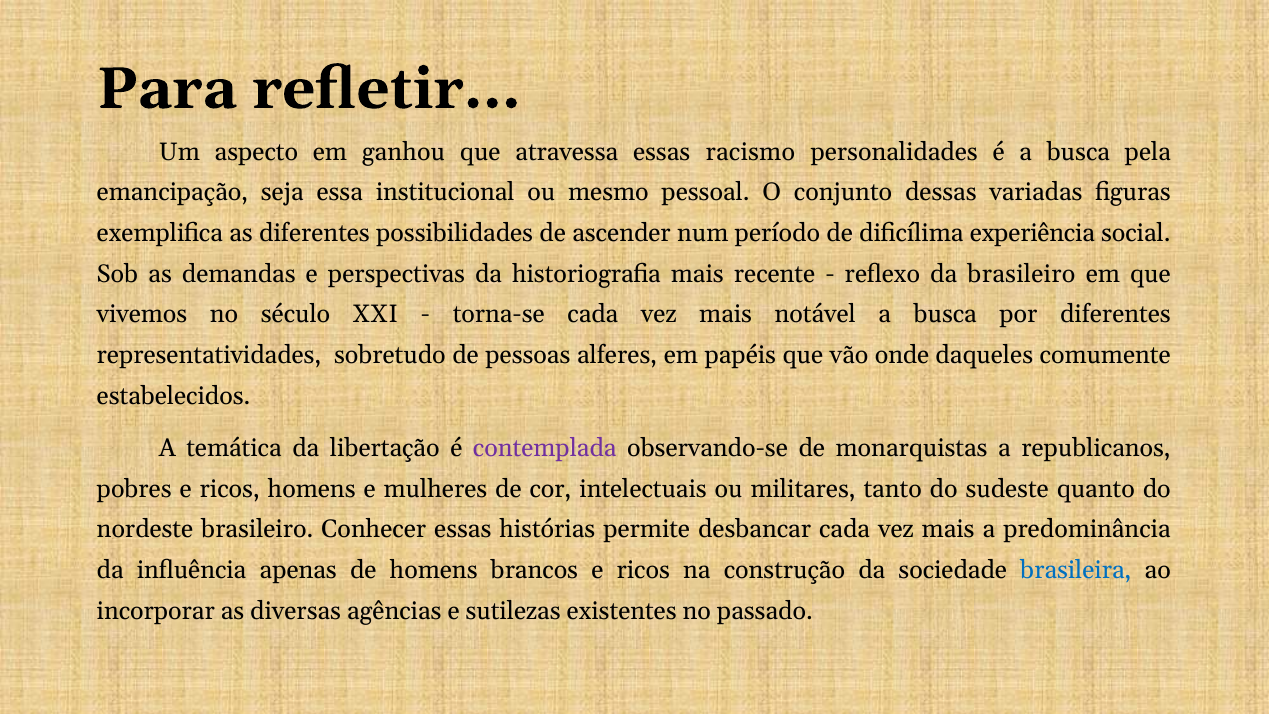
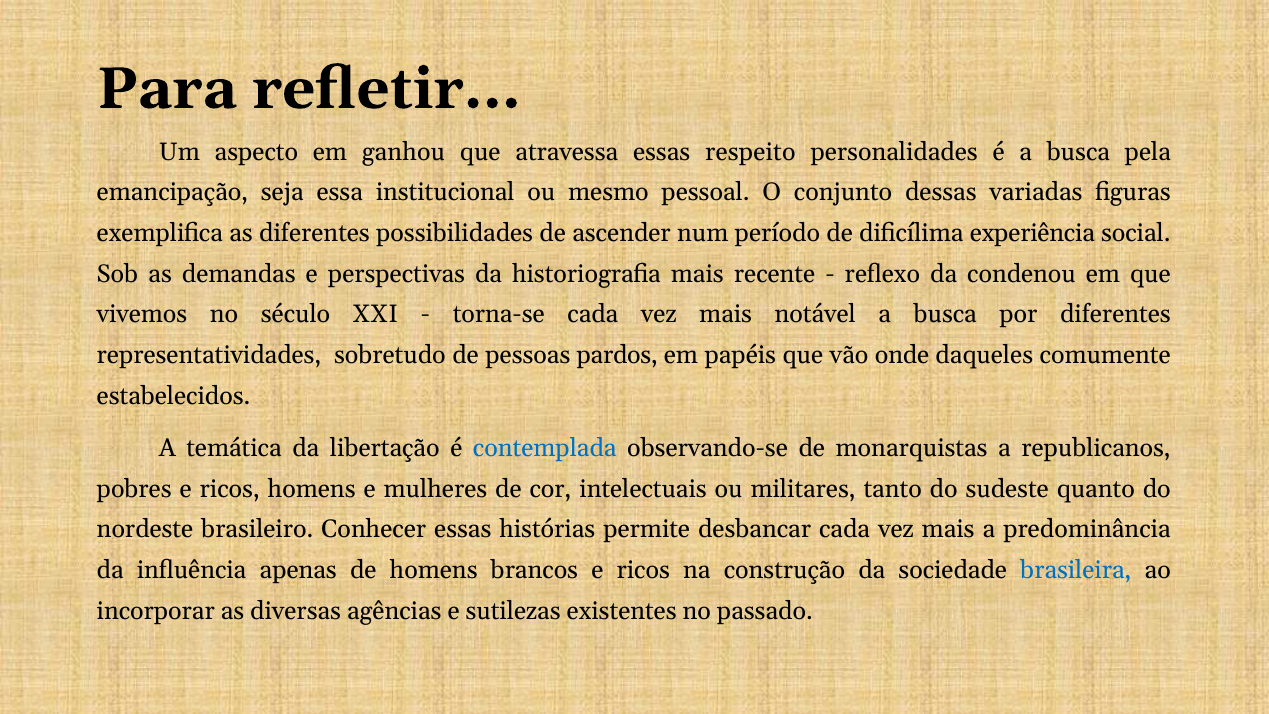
racismo: racismo -> respeito
da brasileiro: brasileiro -> condenou
alferes: alferes -> pardos
contemplada colour: purple -> blue
